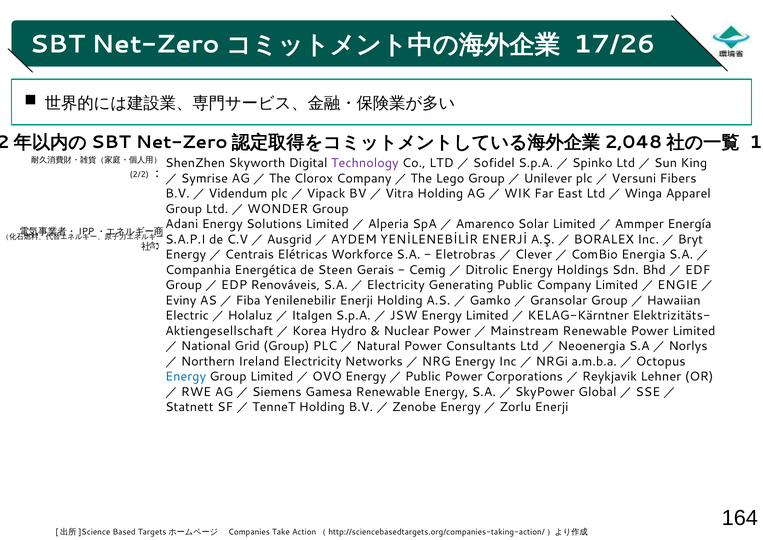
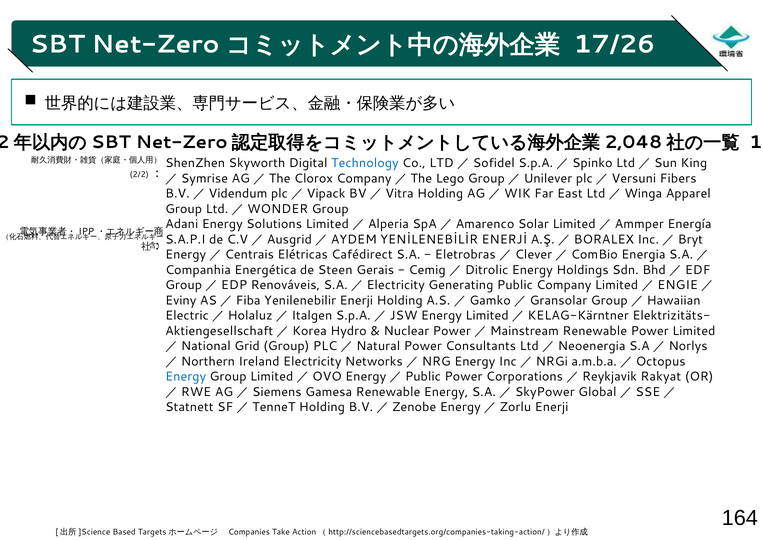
Technology colour: purple -> blue
Workforce: Workforce -> Cafédirect
Lehner: Lehner -> Rakyat
